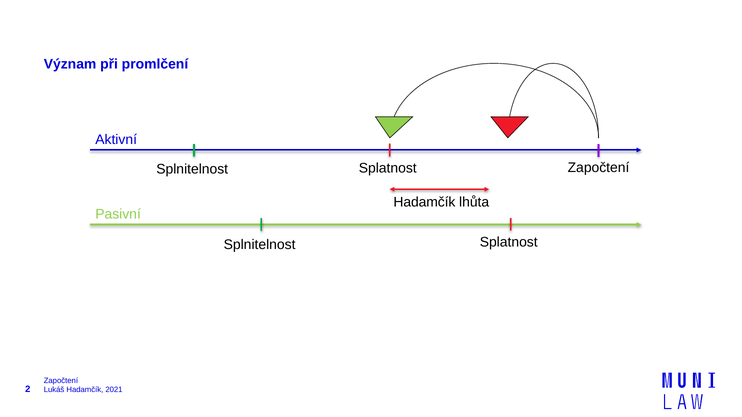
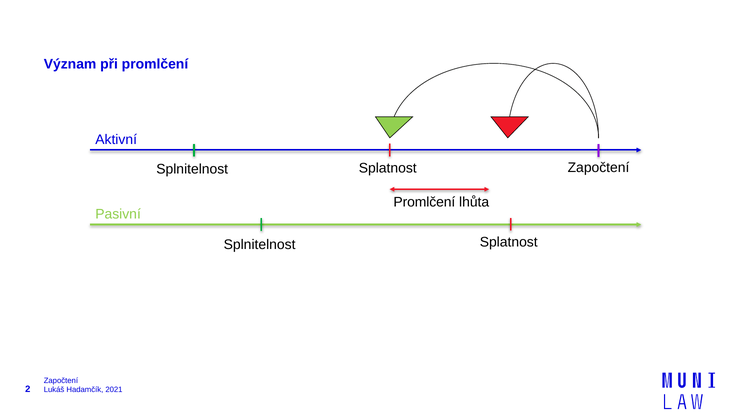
Hadamčík at (424, 202): Hadamčík -> Promlčení
